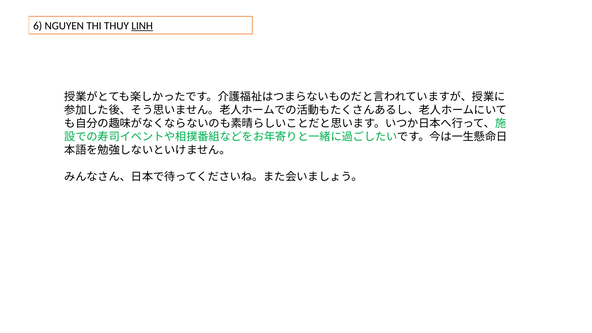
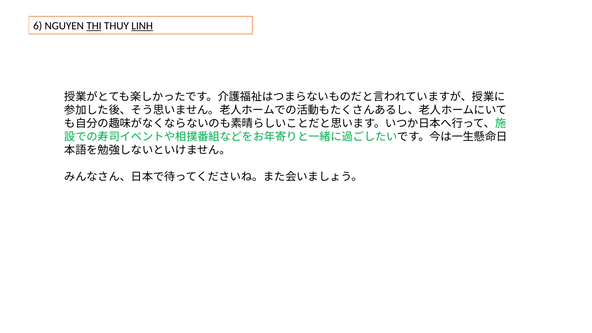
THI underline: none -> present
